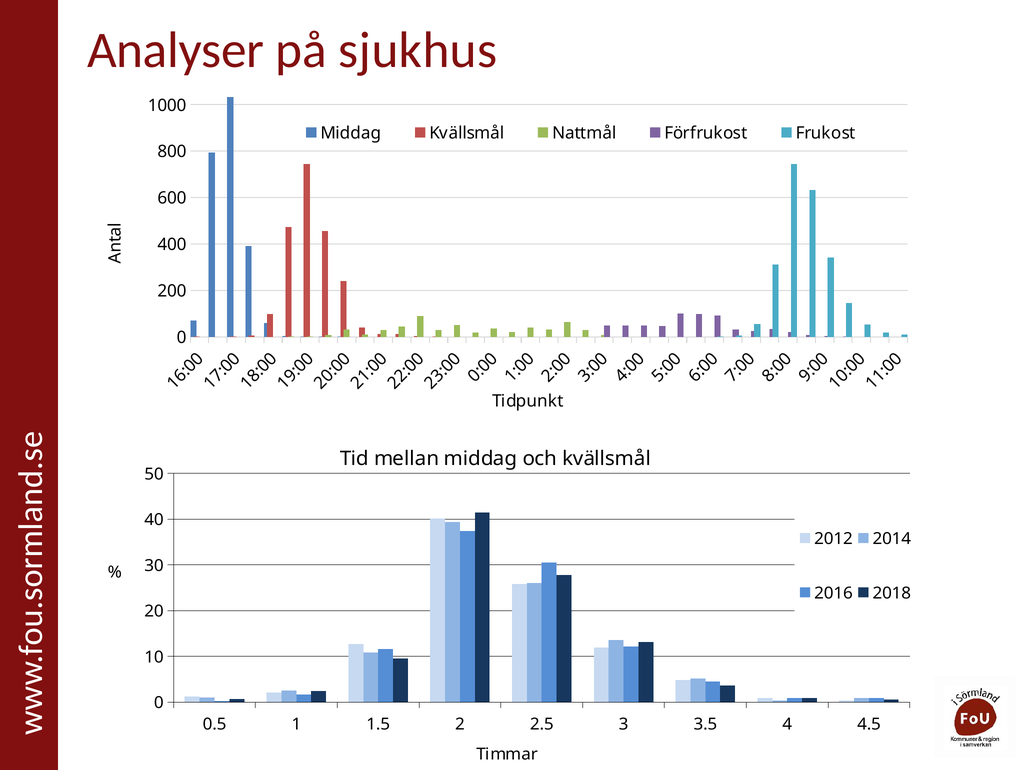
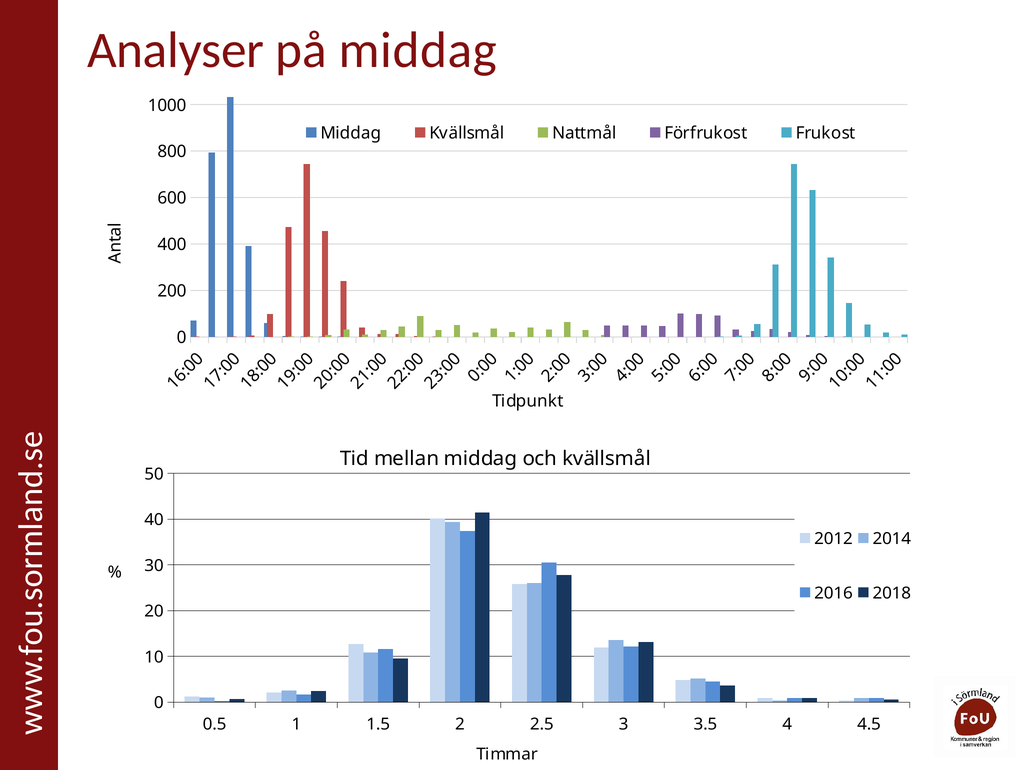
på sjukhus: sjukhus -> middag
